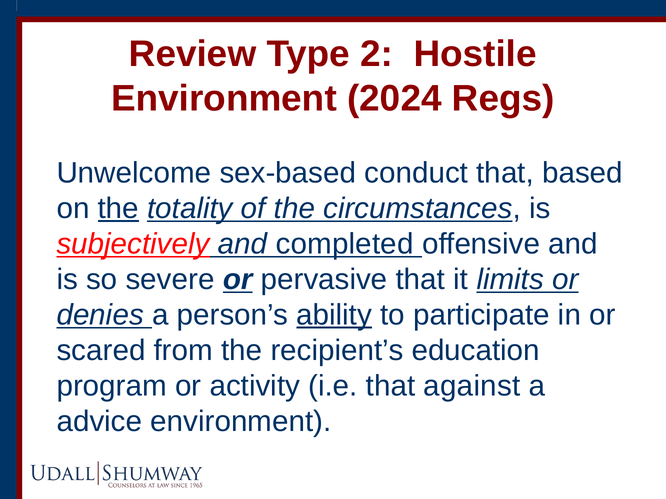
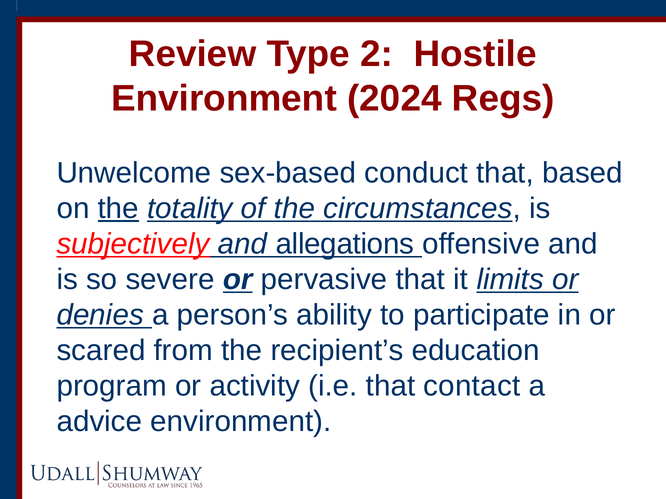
completed: completed -> allegations
ability underline: present -> none
against: against -> contact
